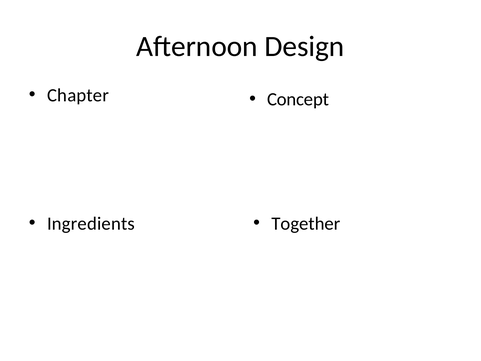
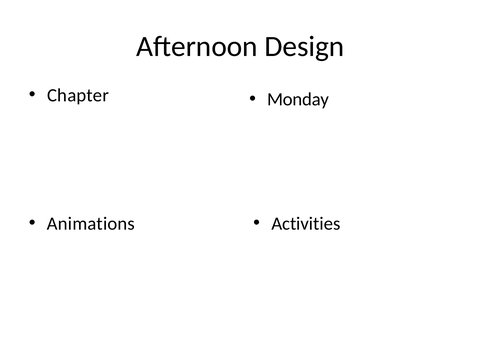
Concept: Concept -> Monday
Ingredients: Ingredients -> Animations
Together: Together -> Activities
